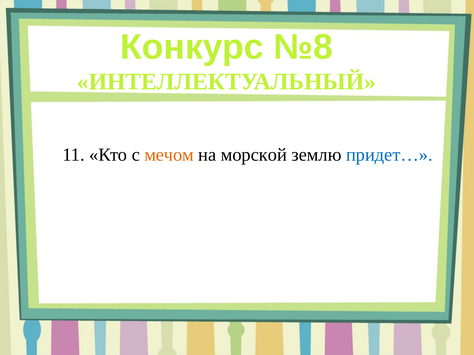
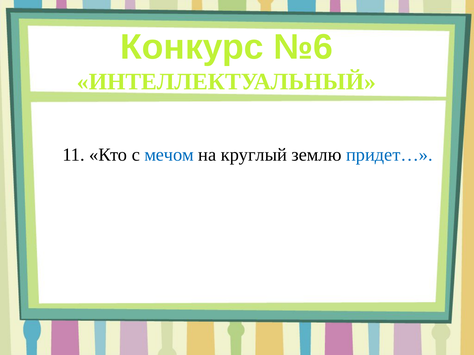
№8: №8 -> №6
мечом colour: orange -> blue
морской: морской -> круглый
